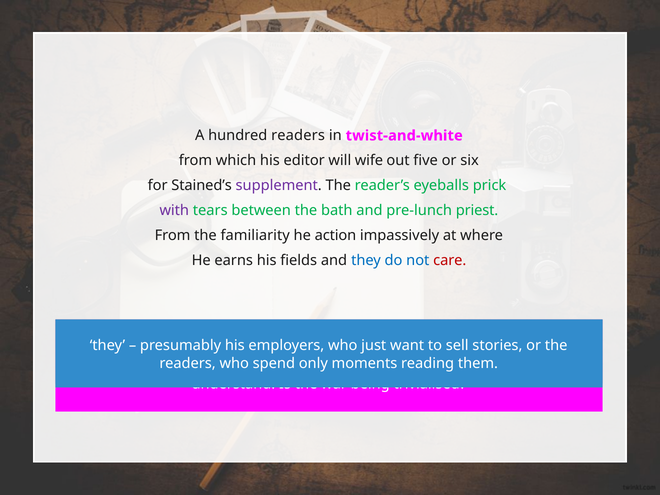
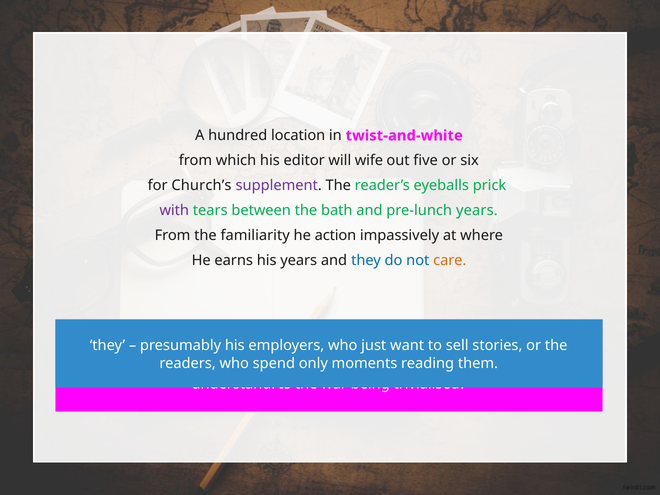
hundred readers: readers -> location
Stained’s: Stained’s -> Church’s
pre-lunch priest: priest -> years
his fields: fields -> years
care colour: red -> orange
